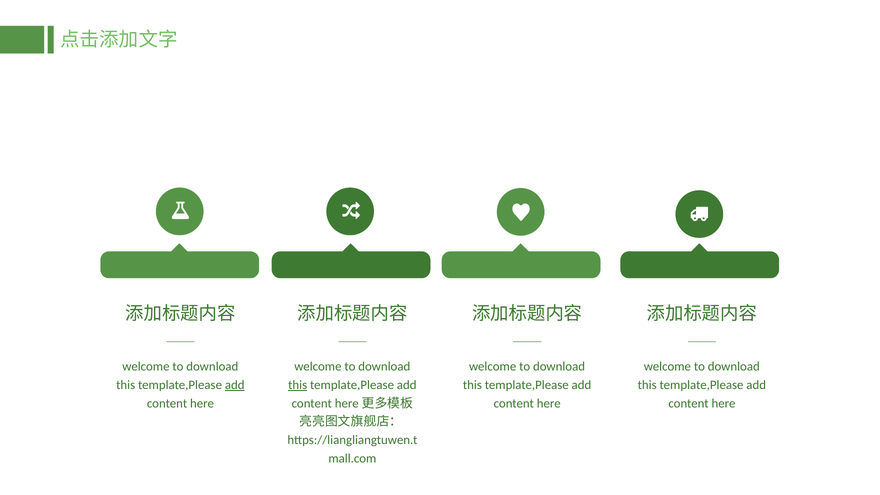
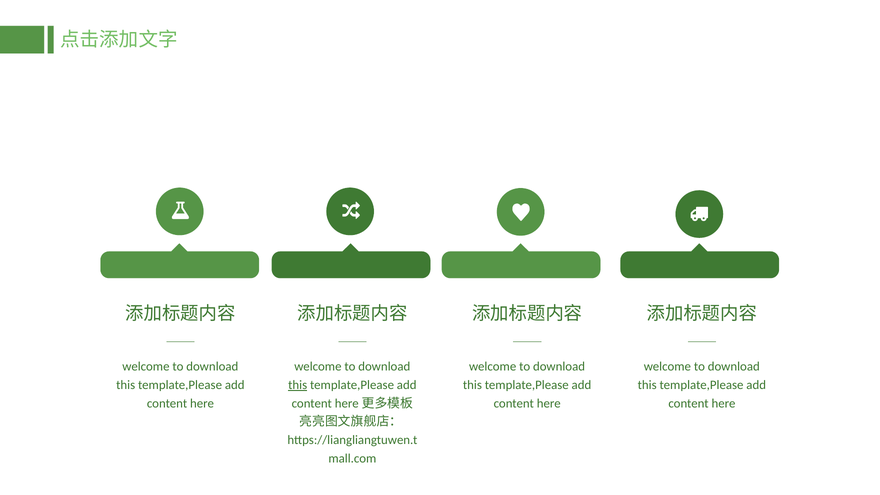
add at (235, 385) underline: present -> none
